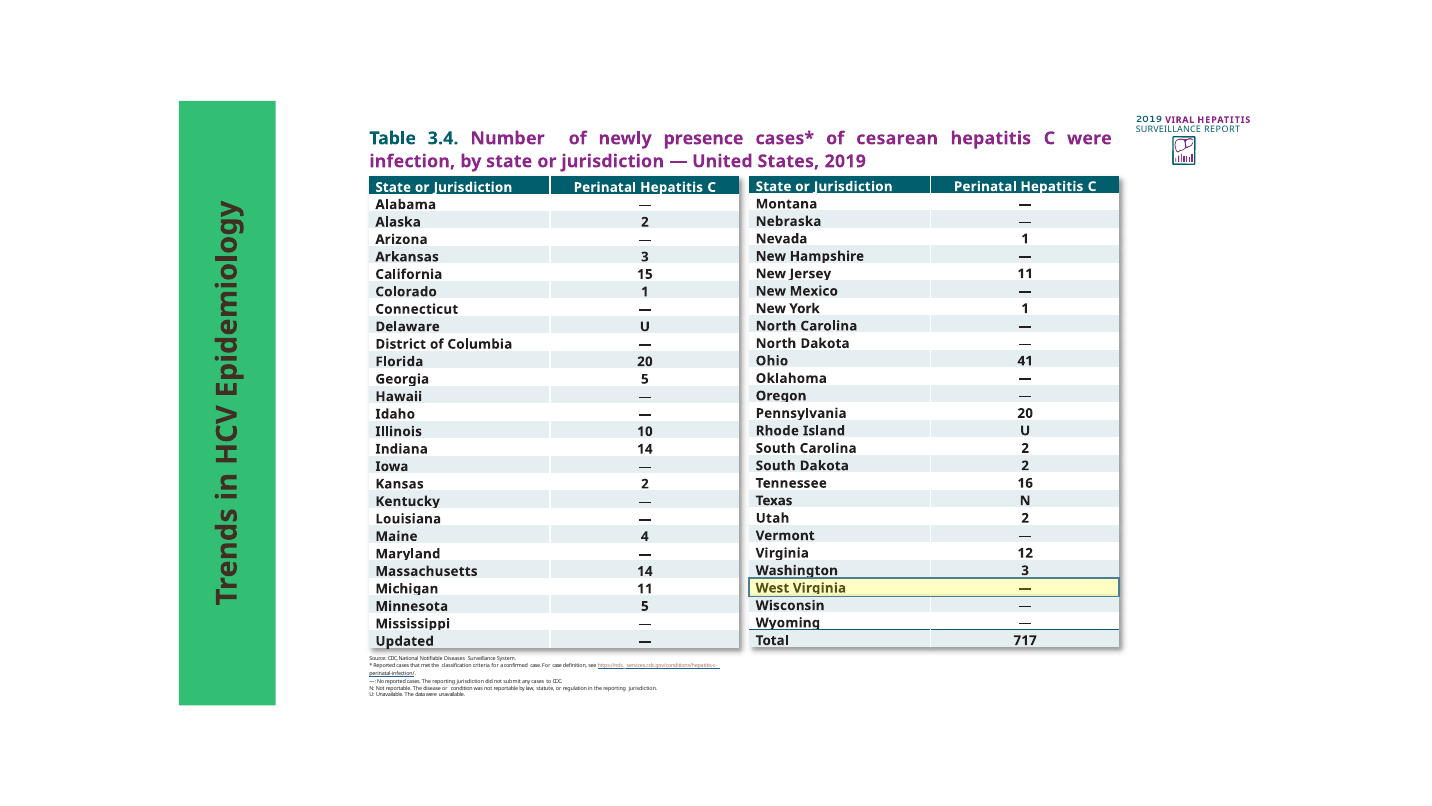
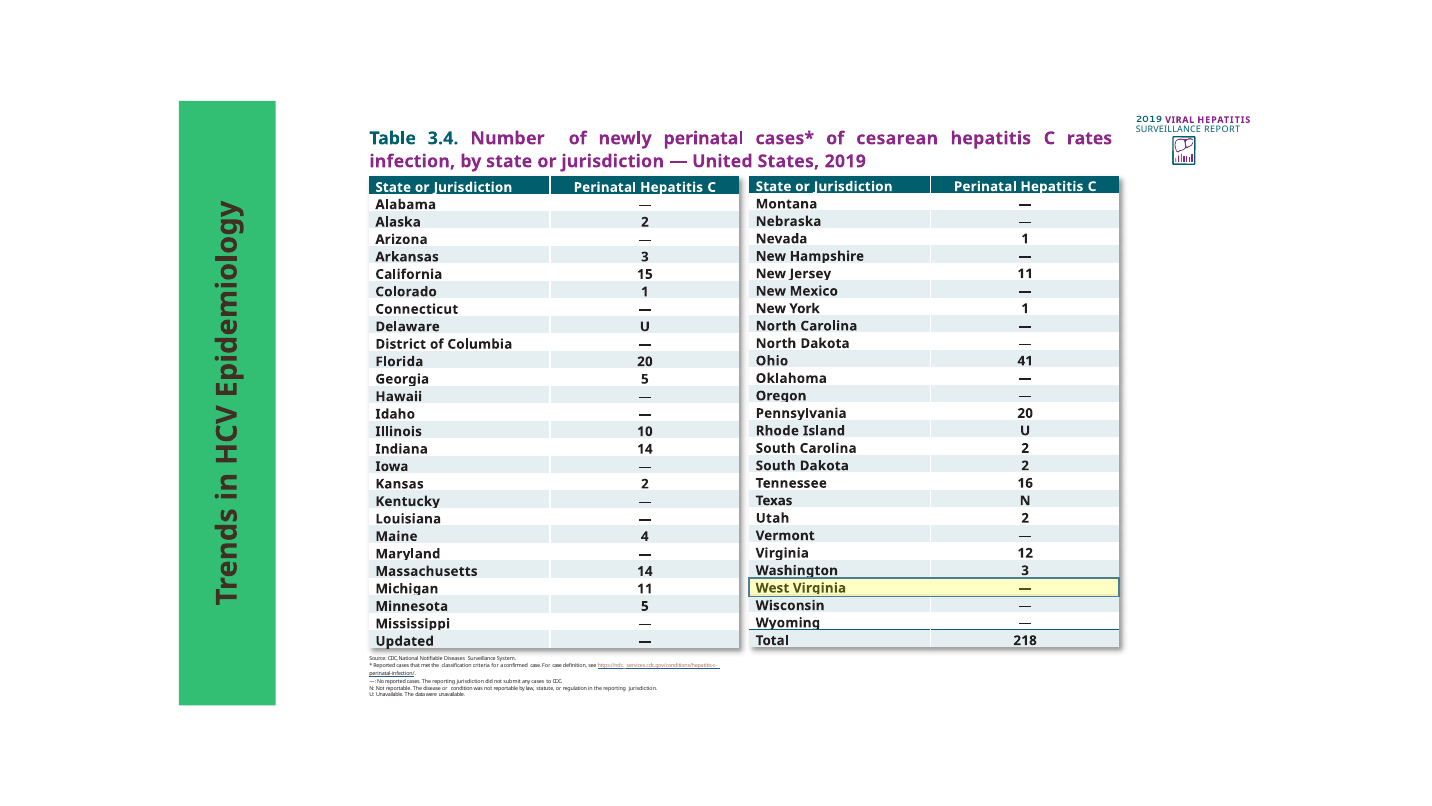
newly presence: presence -> perinatal
C were: were -> rates
717: 717 -> 218
